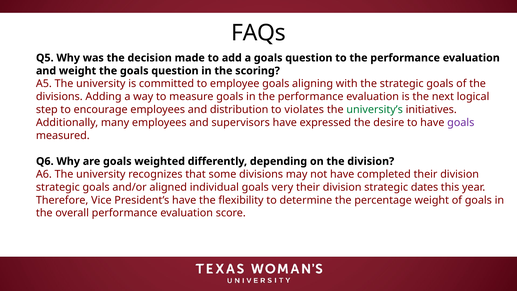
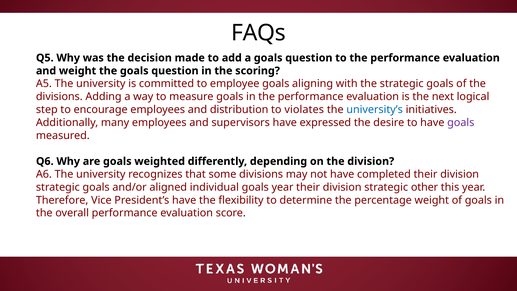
university’s colour: green -> blue
goals very: very -> year
dates: dates -> other
